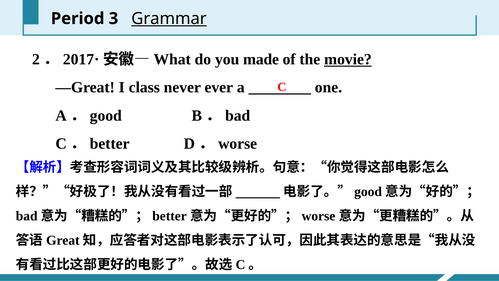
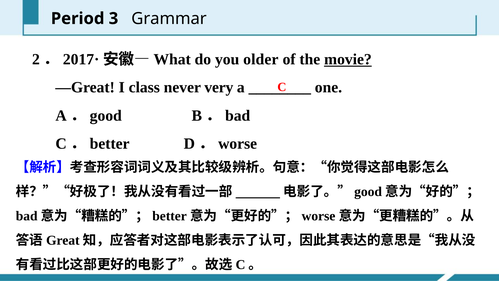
Grammar underline: present -> none
made: made -> older
ever: ever -> very
